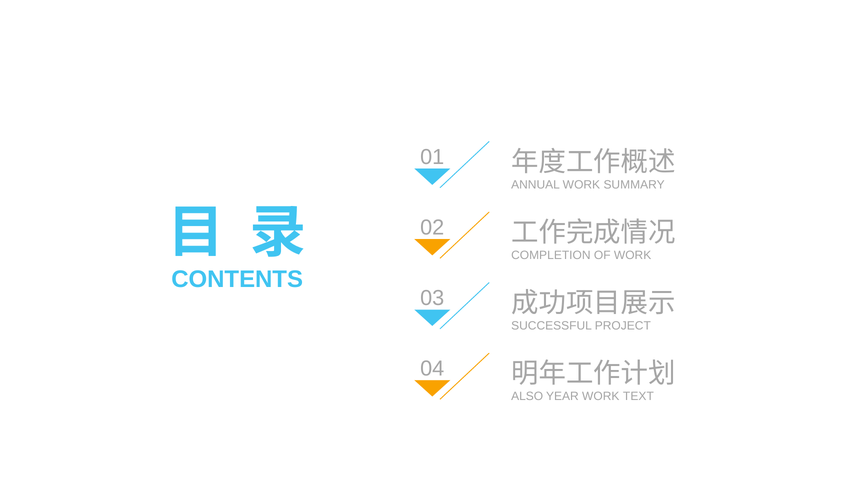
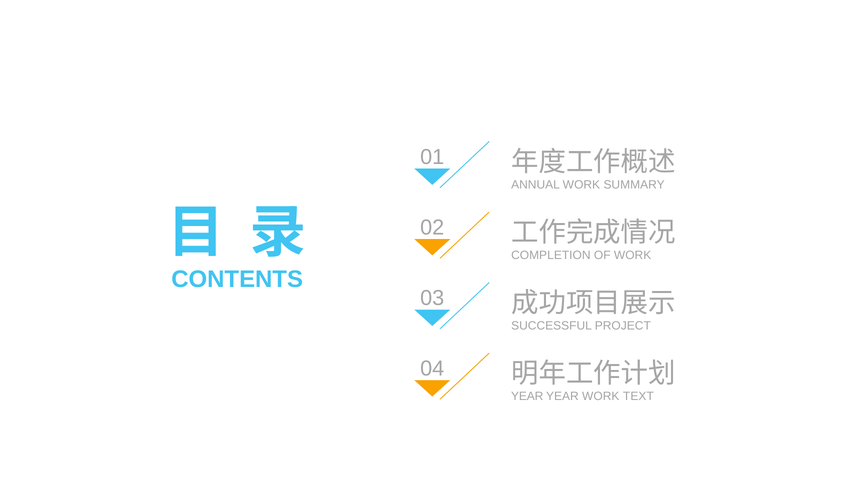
ALSO at (527, 396): ALSO -> YEAR
